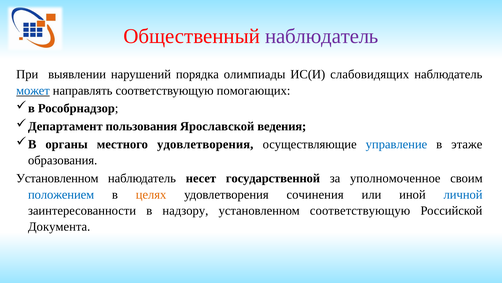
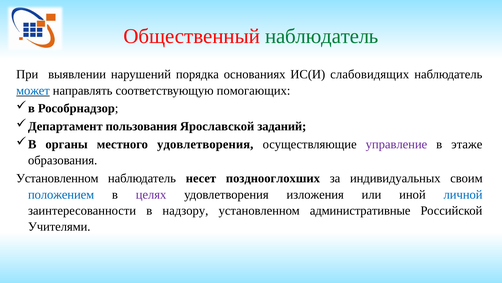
наблюдатель at (322, 36) colour: purple -> green
олимпиады: олимпиады -> основаниях
ведения: ведения -> заданий
управление colour: blue -> purple
государственной: государственной -> позднооглохших
уполномоченное: уполномоченное -> индивидуальных
целях colour: orange -> purple
сочинения: сочинения -> изложения
установленном соответствующую: соответствующую -> административные
Документа: Документа -> Учителями
